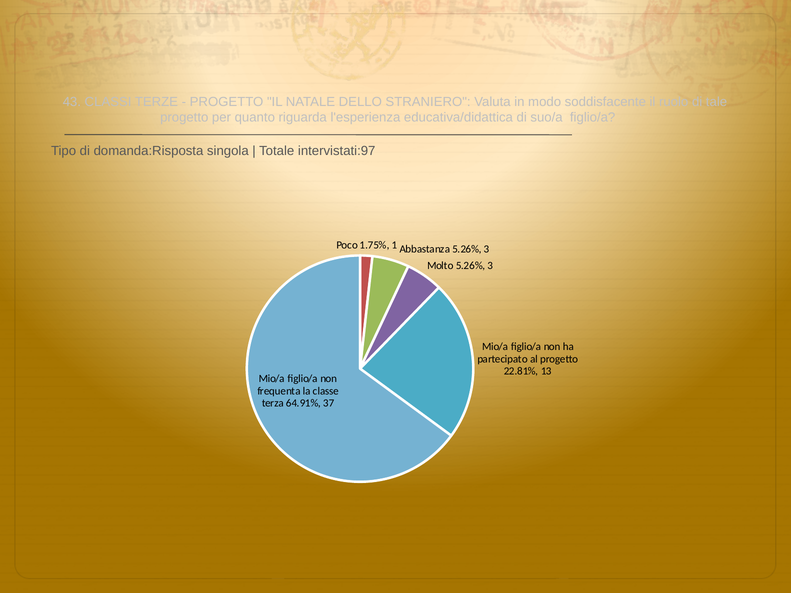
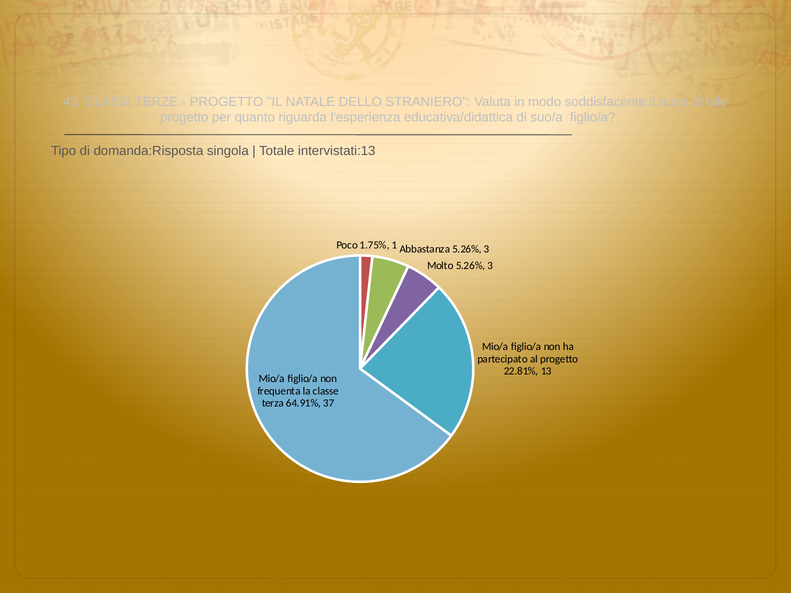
intervistati:97: intervistati:97 -> intervistati:13
